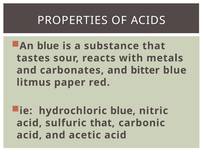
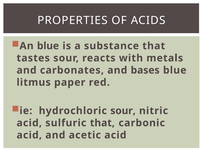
bitter: bitter -> bases
hydrochloric blue: blue -> sour
